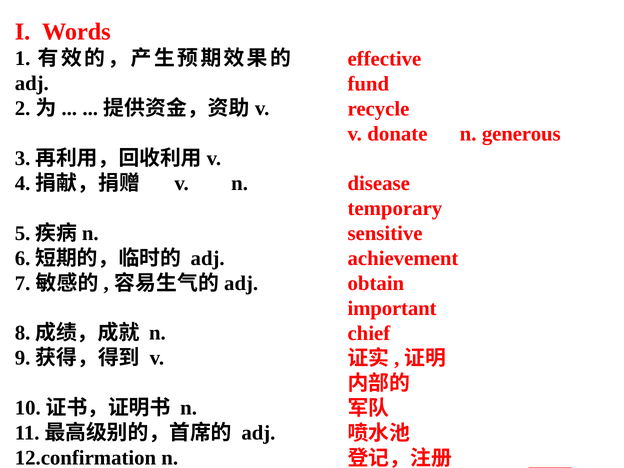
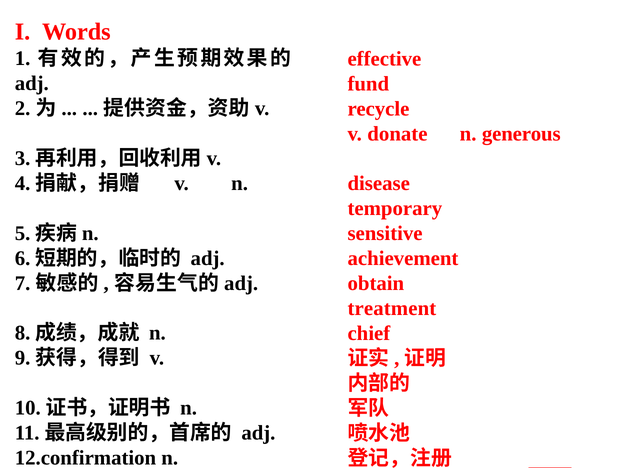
important: important -> treatment
